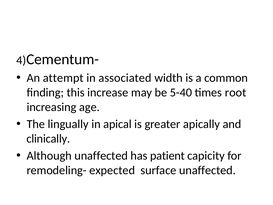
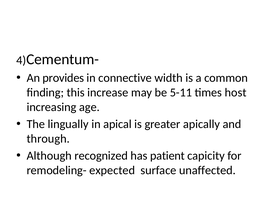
attempt: attempt -> provides
associated: associated -> connective
5-40: 5-40 -> 5-11
root: root -> host
clinically: clinically -> through
Although unaffected: unaffected -> recognized
